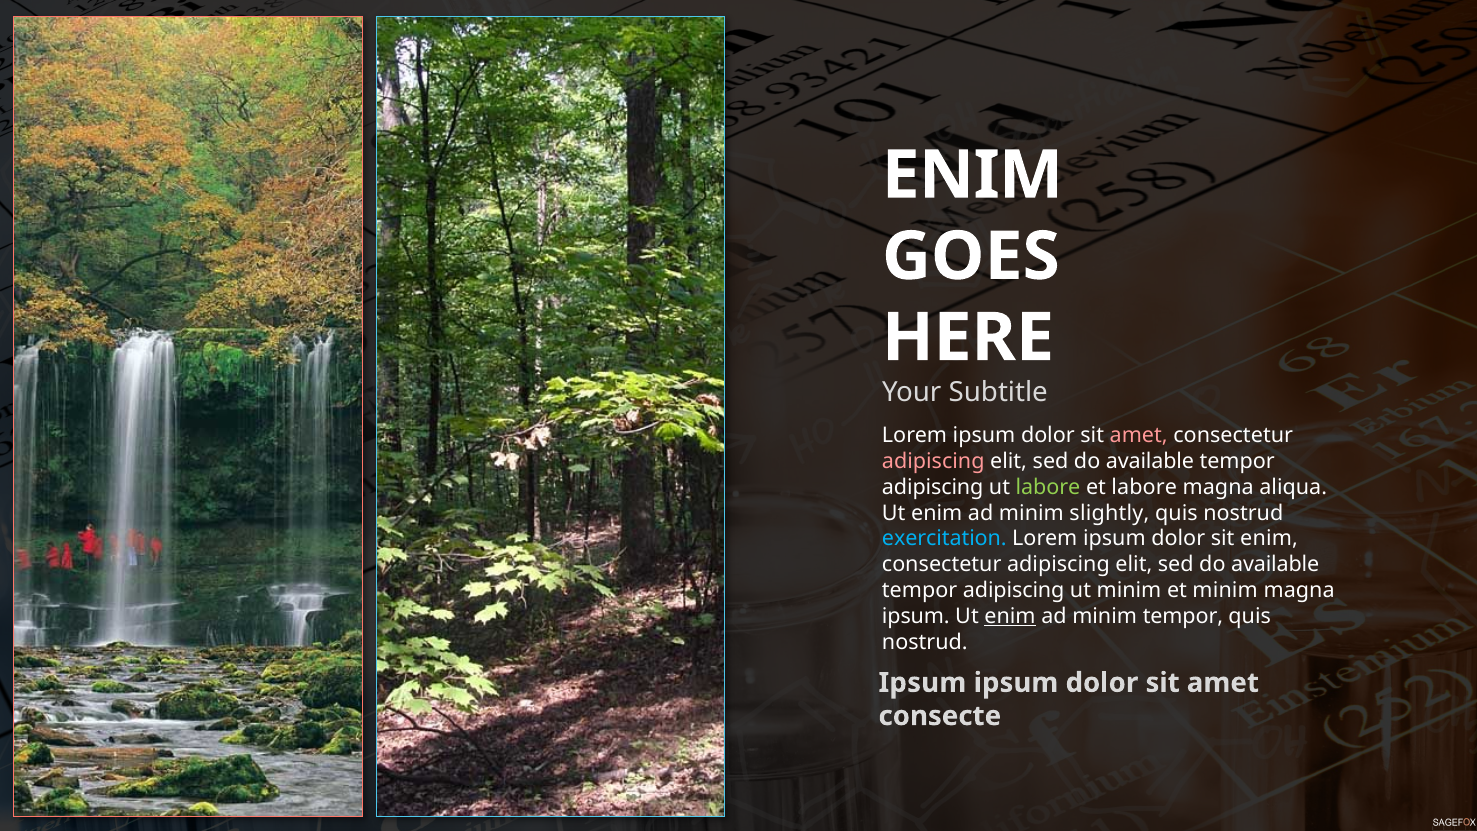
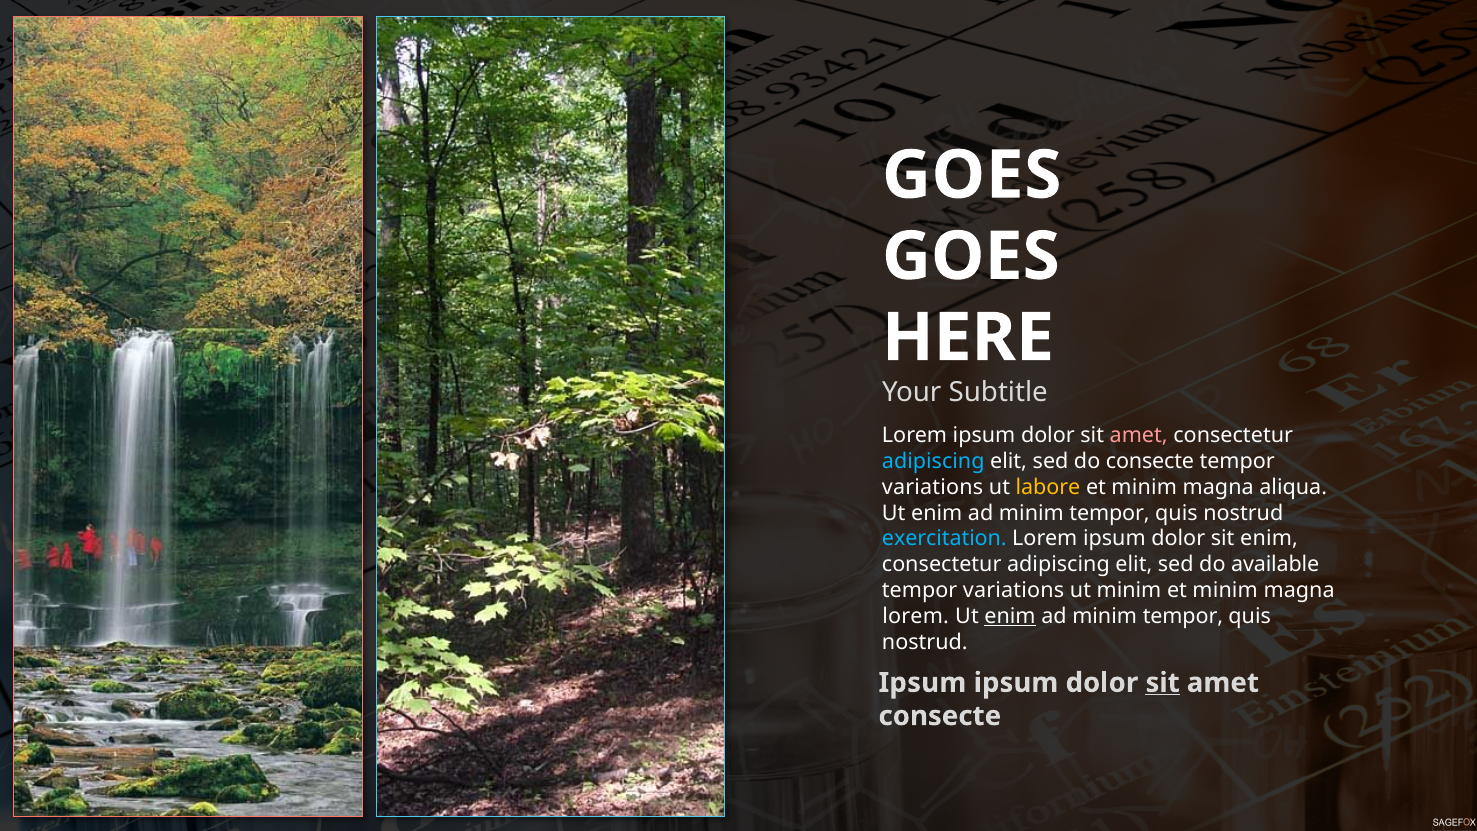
ENIM at (972, 175): ENIM -> GOES
adipiscing at (933, 461) colour: pink -> light blue
available at (1150, 461): available -> consecte
adipiscing at (933, 487): adipiscing -> variations
labore at (1048, 487) colour: light green -> yellow
labore at (1144, 487): labore -> minim
slightly at (1109, 513): slightly -> tempor
adipiscing at (1014, 590): adipiscing -> variations
ipsum at (916, 616): ipsum -> lorem
sit at (1163, 683) underline: none -> present
